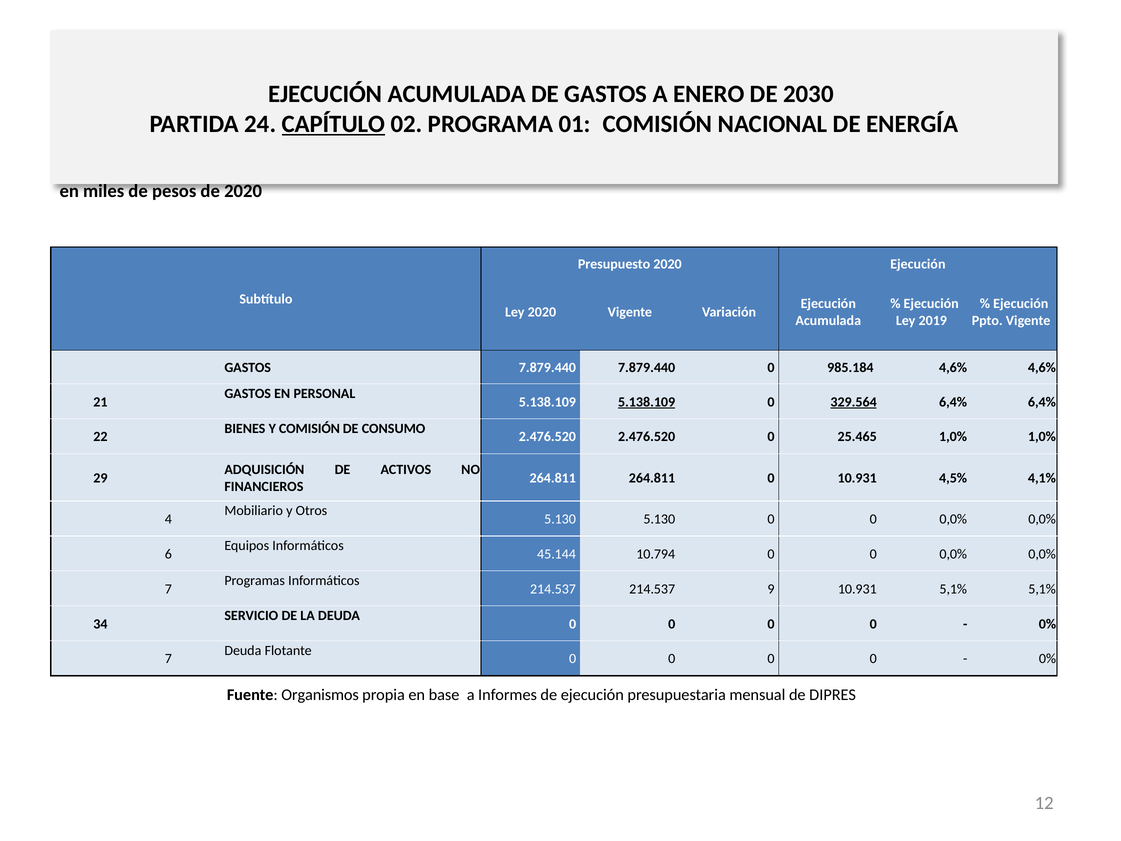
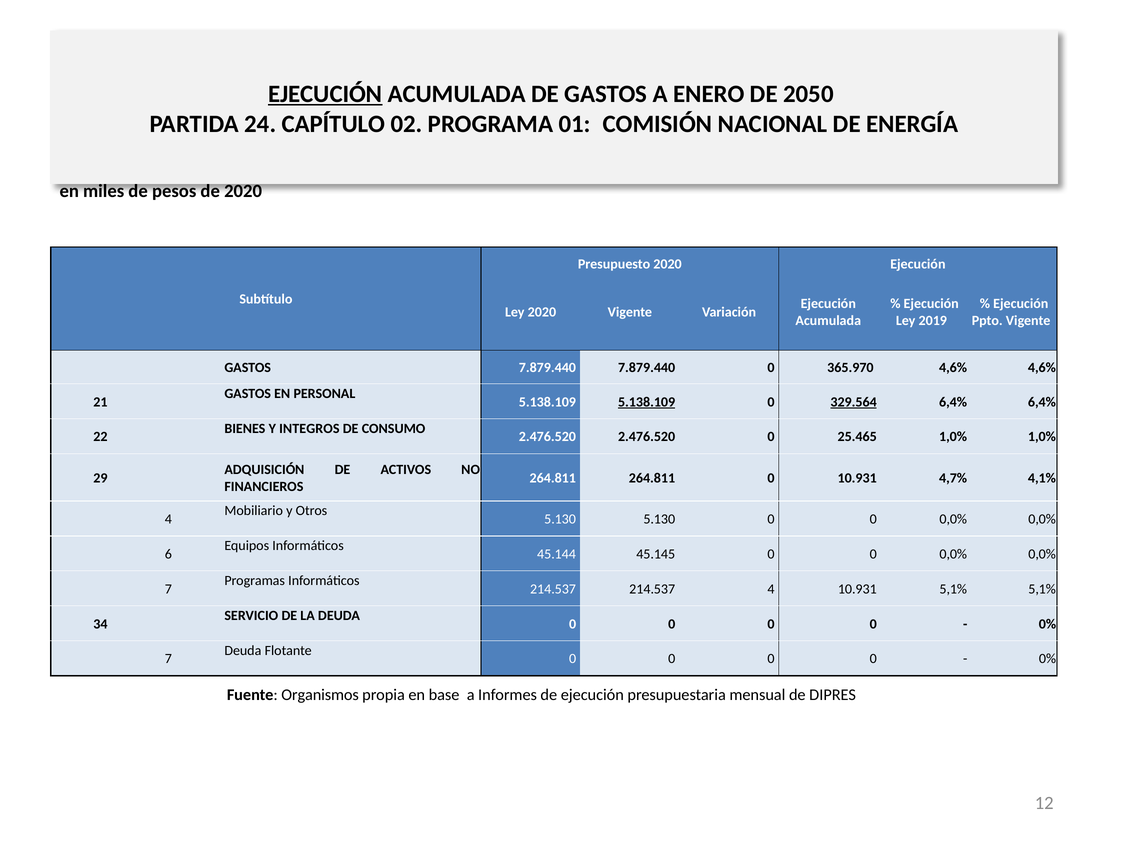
EJECUCIÓN at (325, 94) underline: none -> present
2030: 2030 -> 2050
CAPÍTULO underline: present -> none
985.184: 985.184 -> 365.970
Y COMISIÓN: COMISIÓN -> INTEGROS
4,5%: 4,5% -> 4,7%
10.794: 10.794 -> 45.145
214.537 9: 9 -> 4
